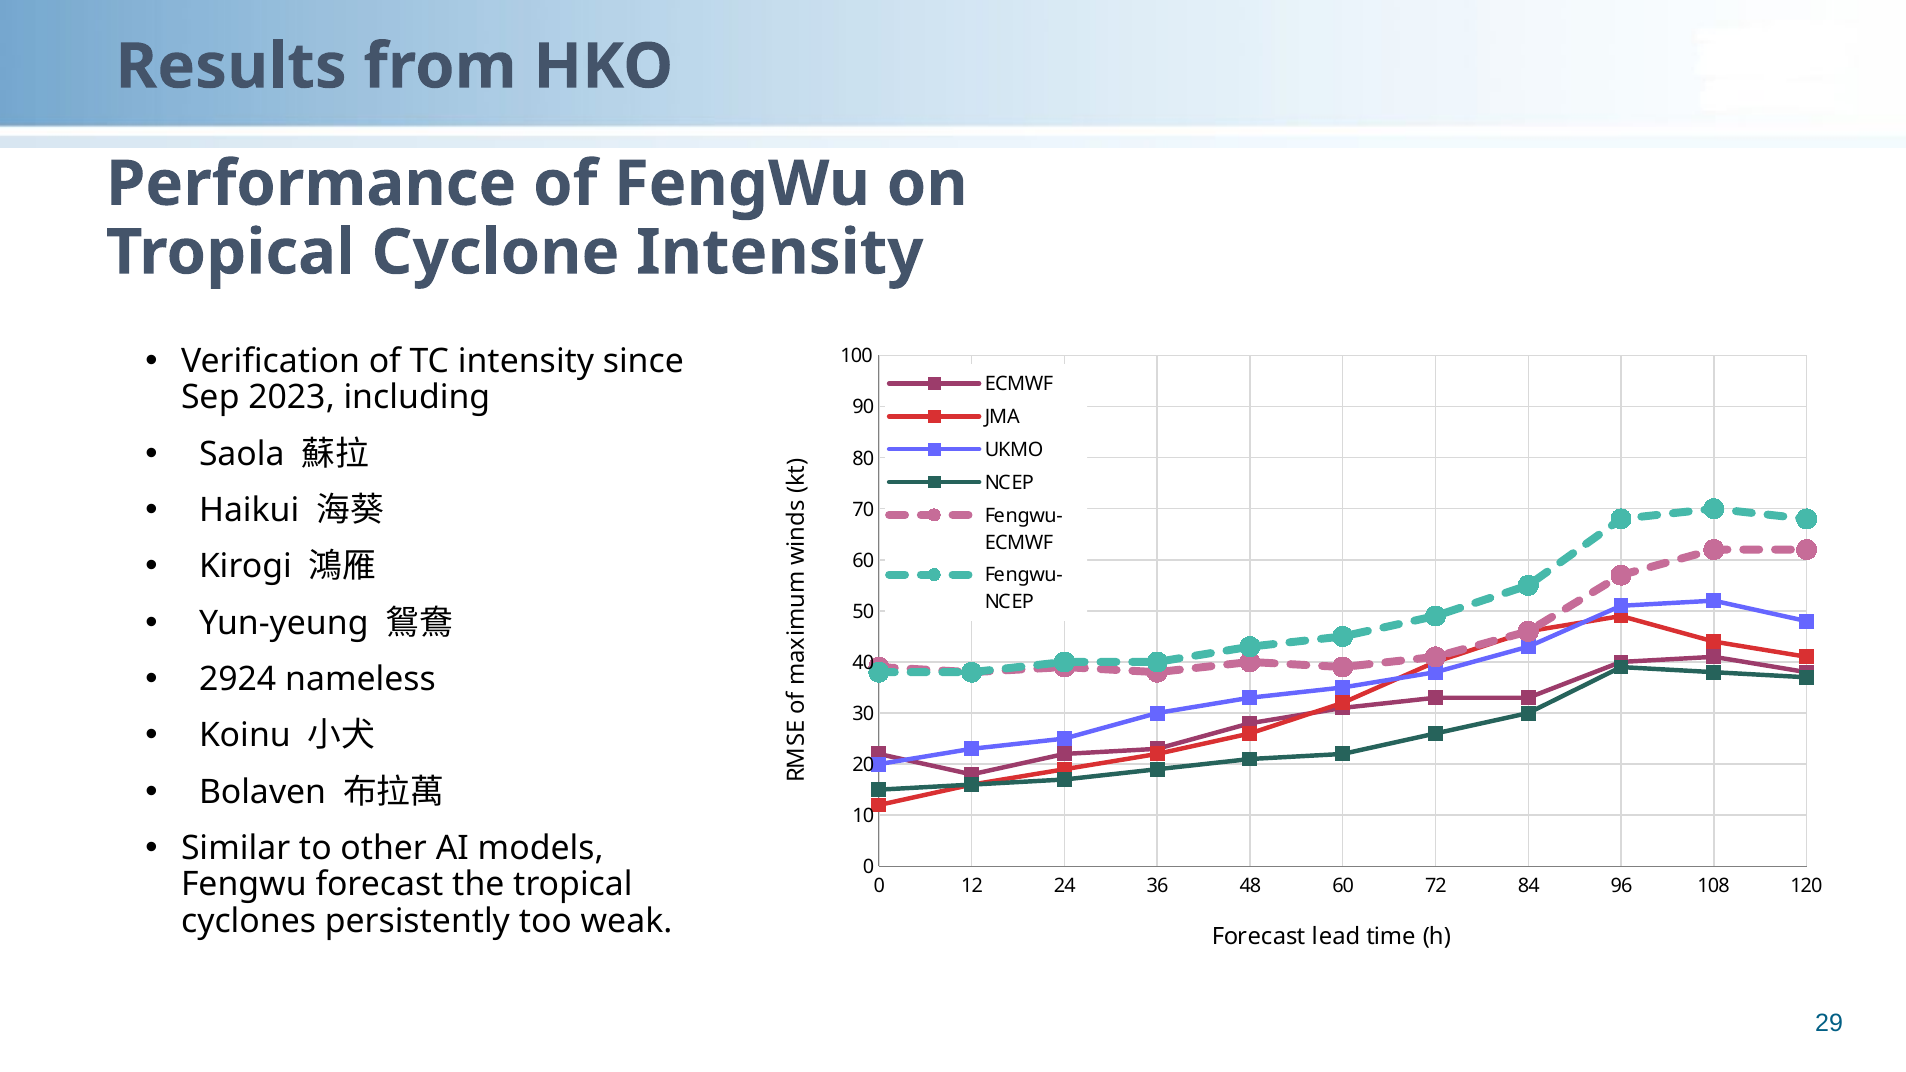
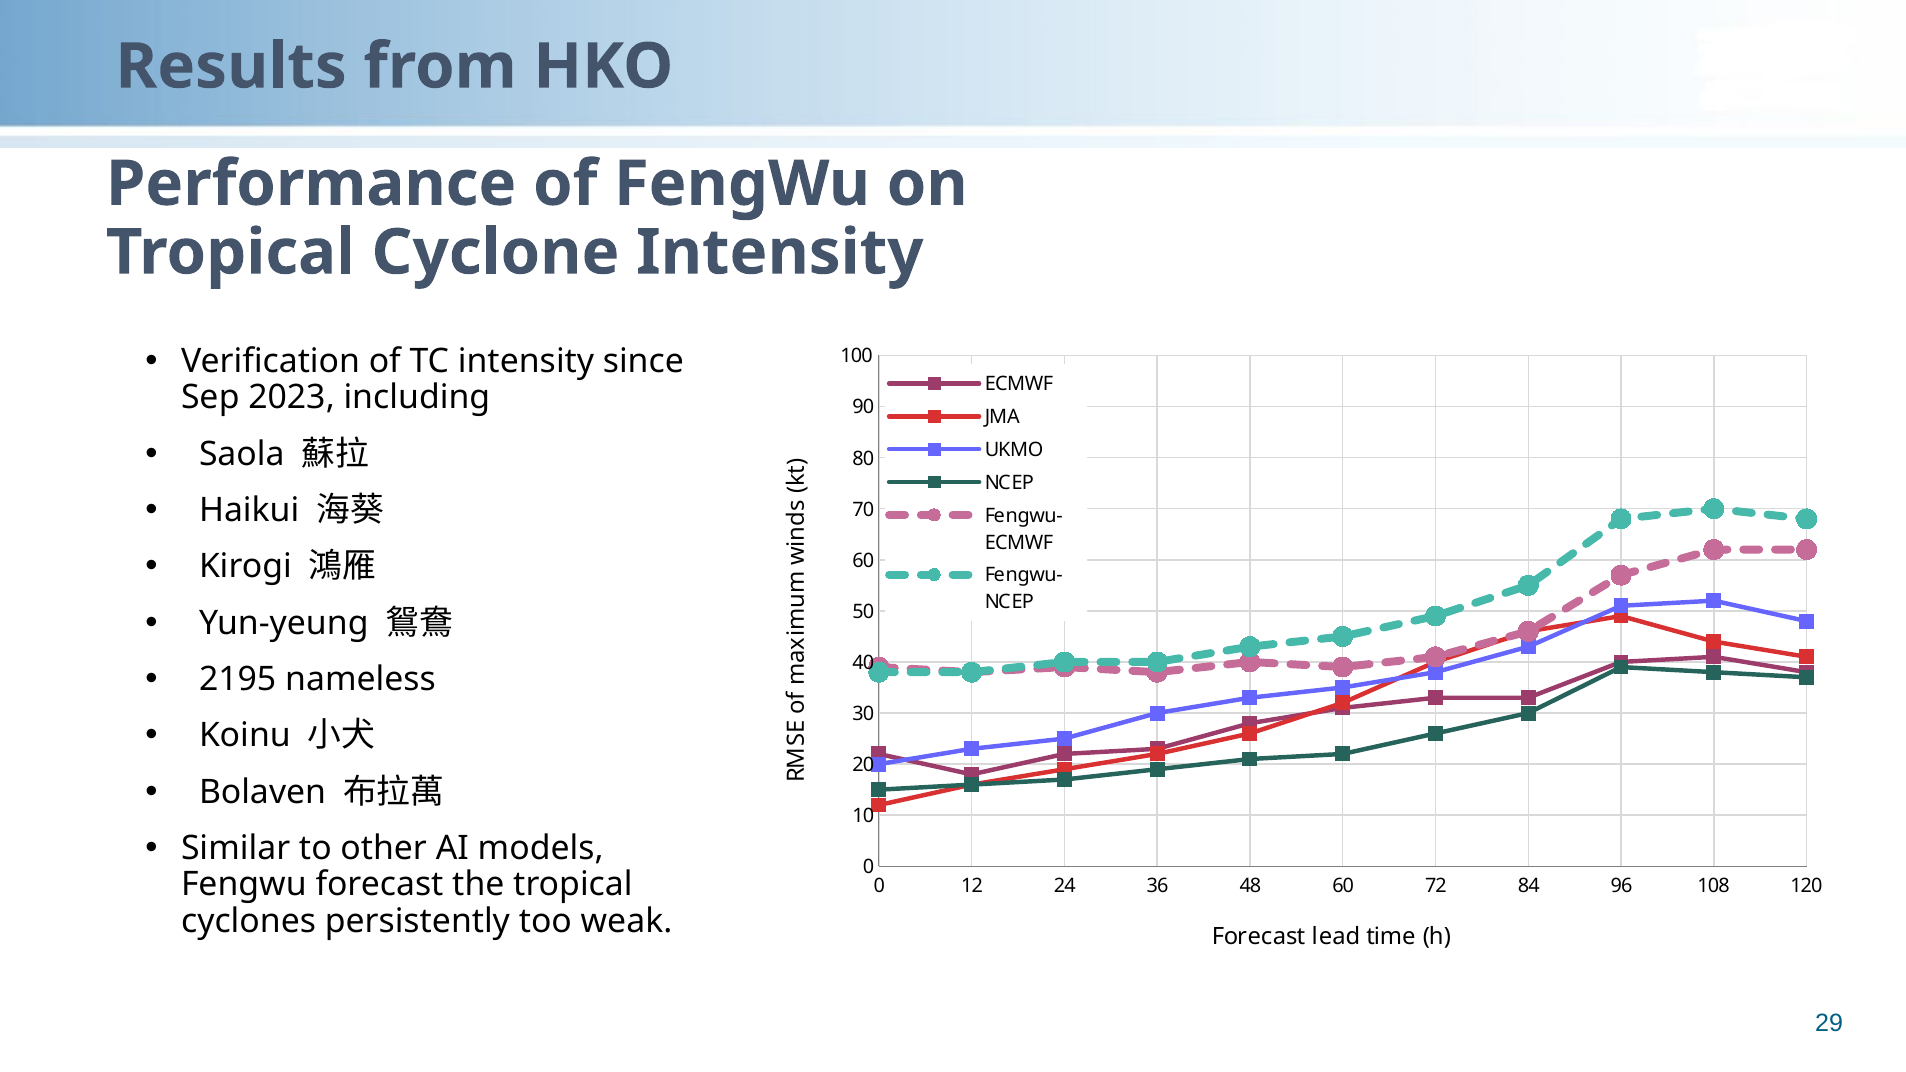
2924: 2924 -> 2195
